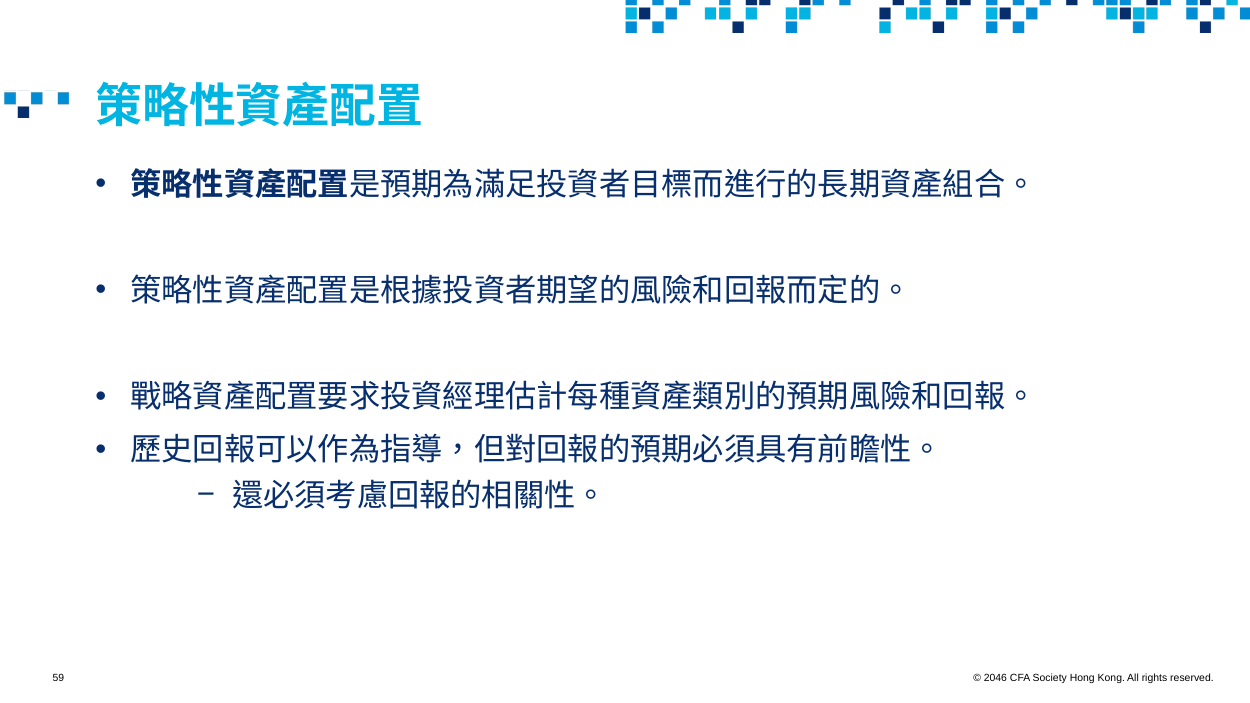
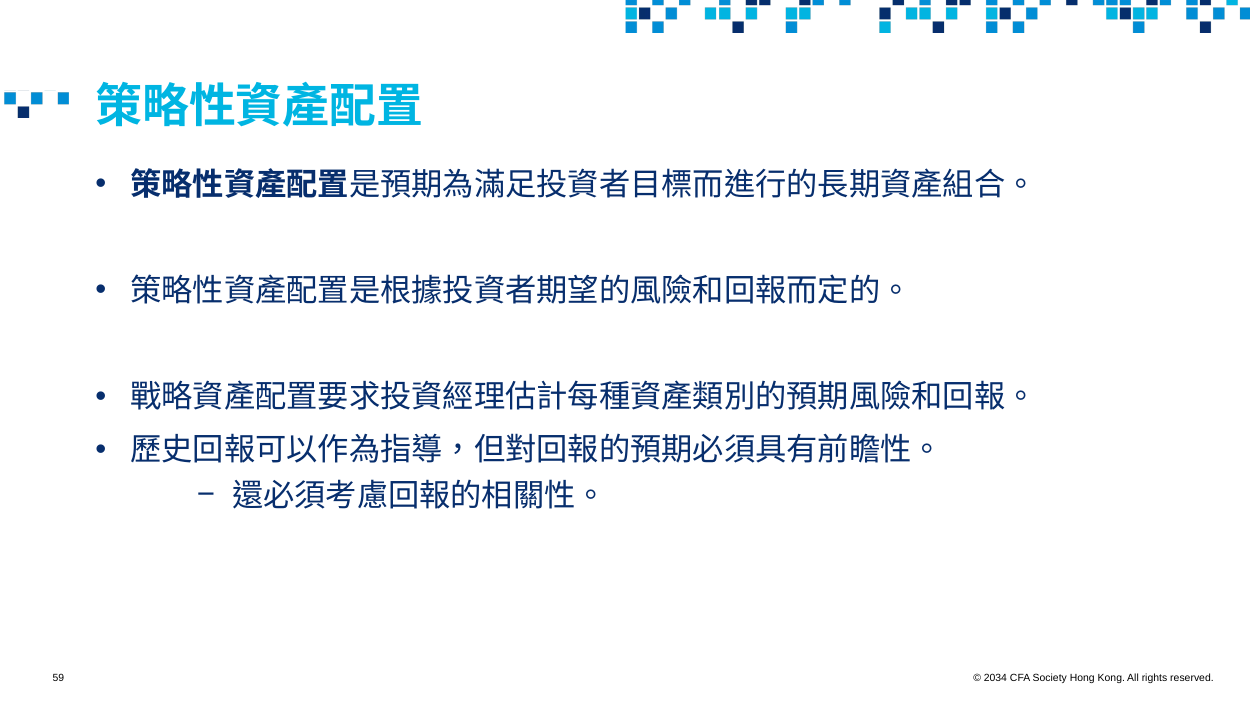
2046: 2046 -> 2034
